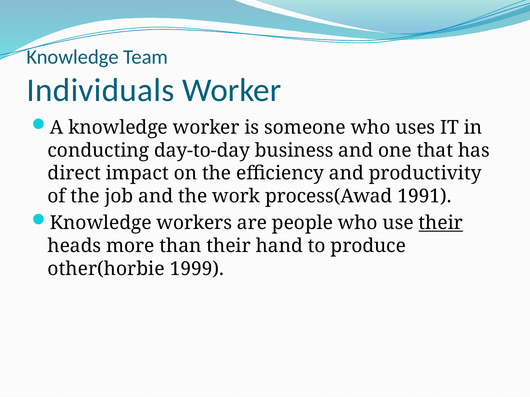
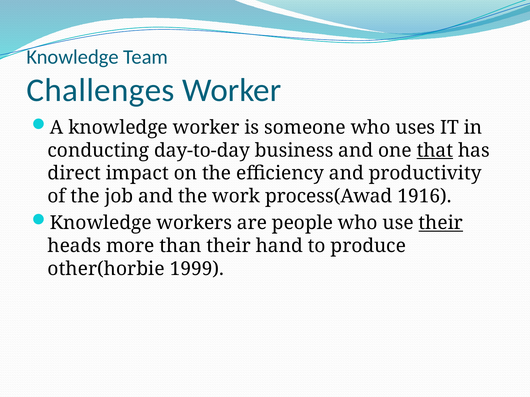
Individuals: Individuals -> Challenges
that underline: none -> present
1991: 1991 -> 1916
